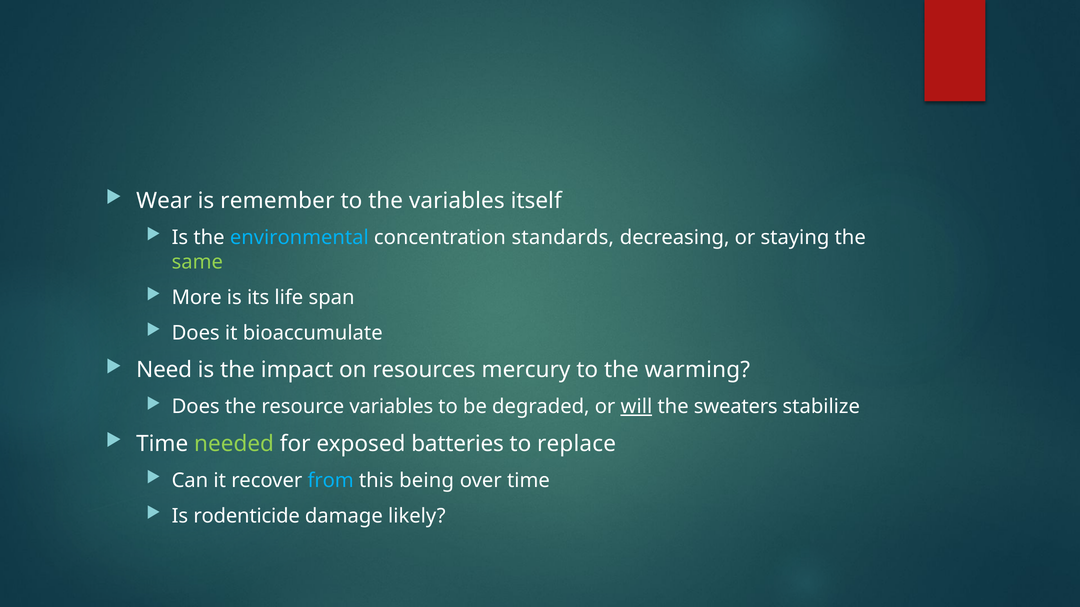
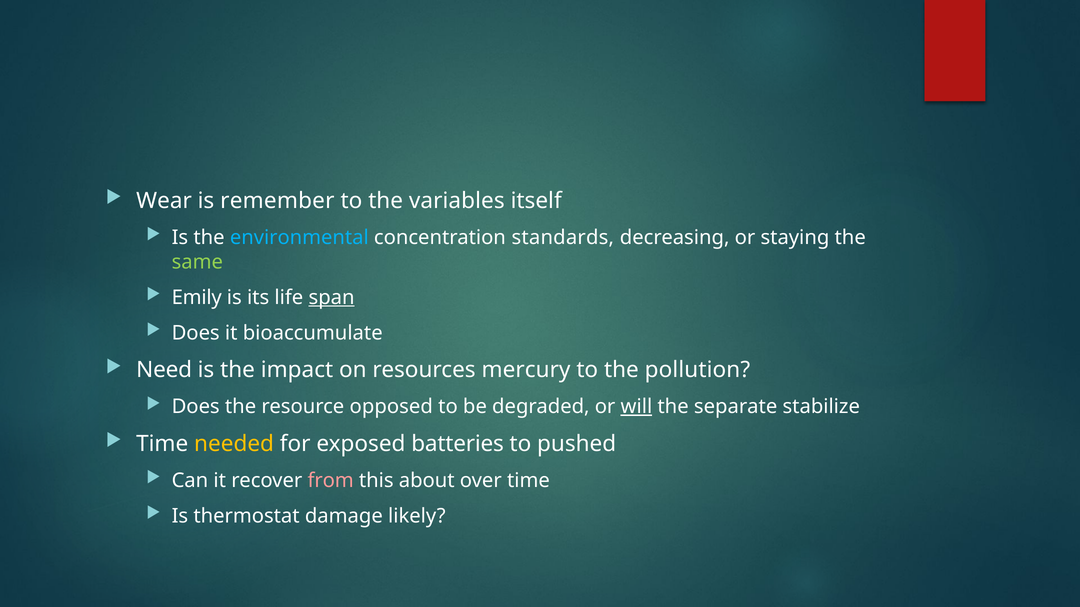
More: More -> Emily
span underline: none -> present
warming: warming -> pollution
resource variables: variables -> opposed
sweaters: sweaters -> separate
needed colour: light green -> yellow
replace: replace -> pushed
from colour: light blue -> pink
being: being -> about
rodenticide: rodenticide -> thermostat
